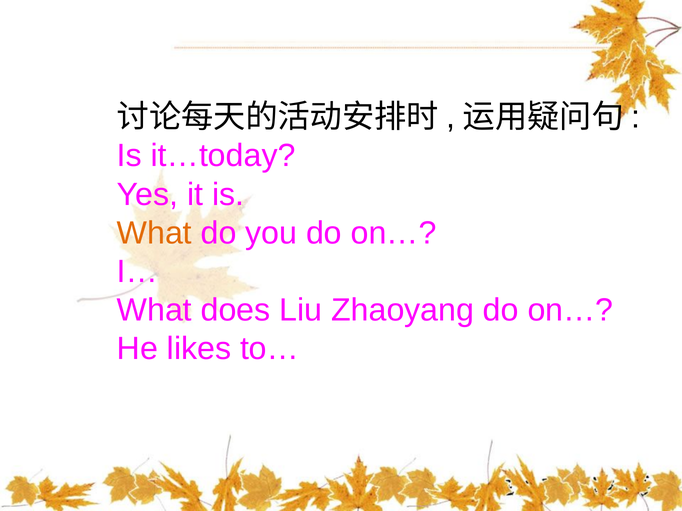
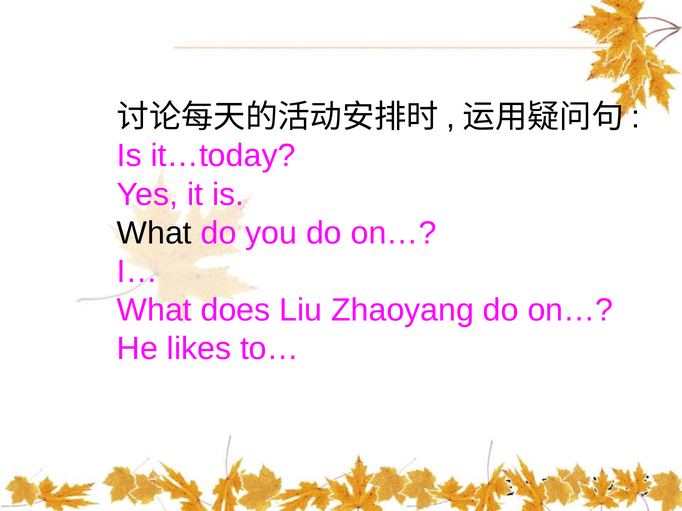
What at (154, 233) colour: orange -> black
